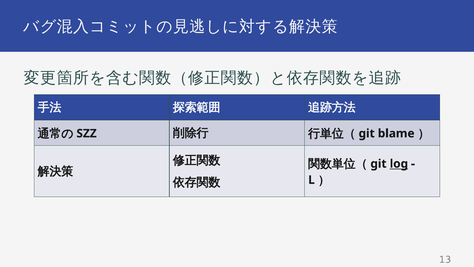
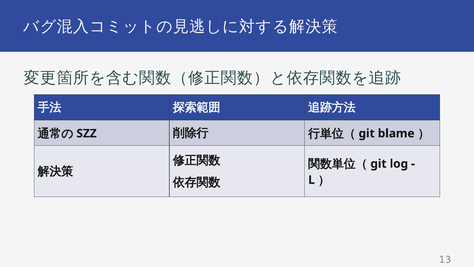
log underline: present -> none
